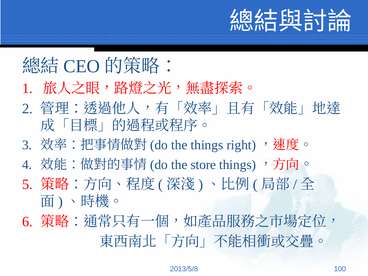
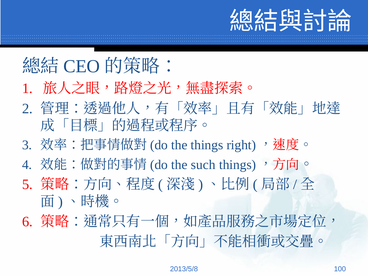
store: store -> such
